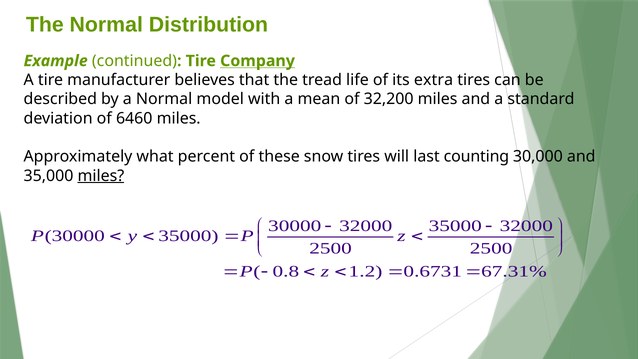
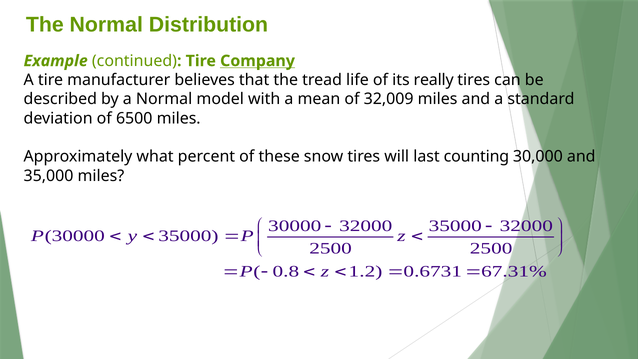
extra: extra -> really
32,200: 32,200 -> 32,009
6460: 6460 -> 6500
miles at (101, 176) underline: present -> none
